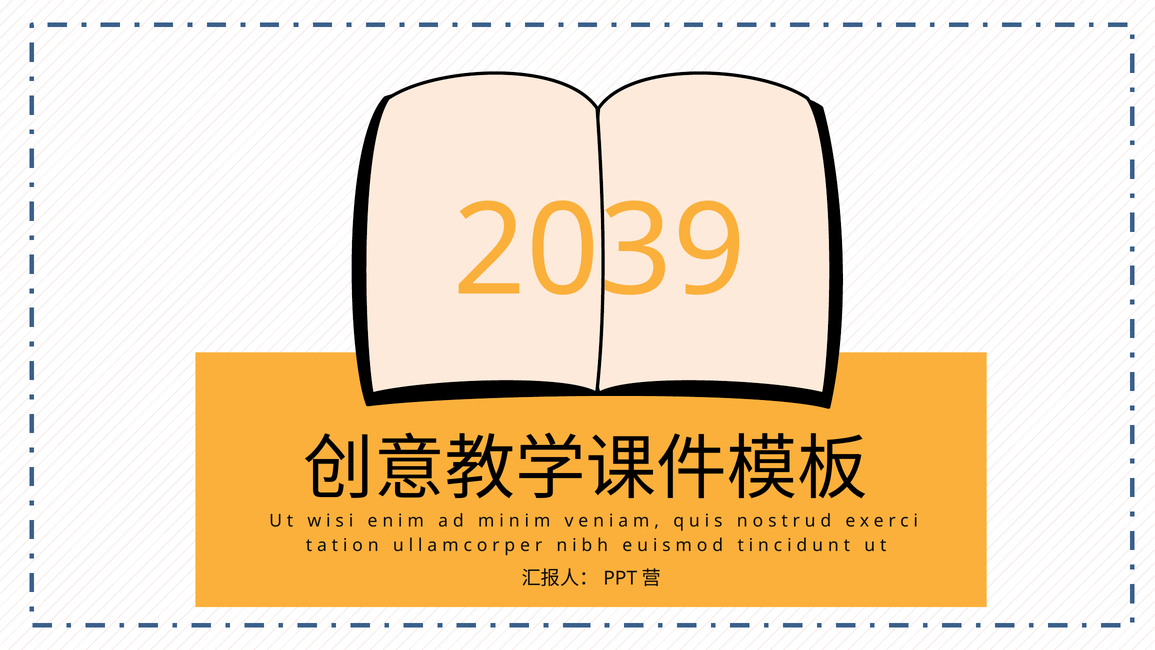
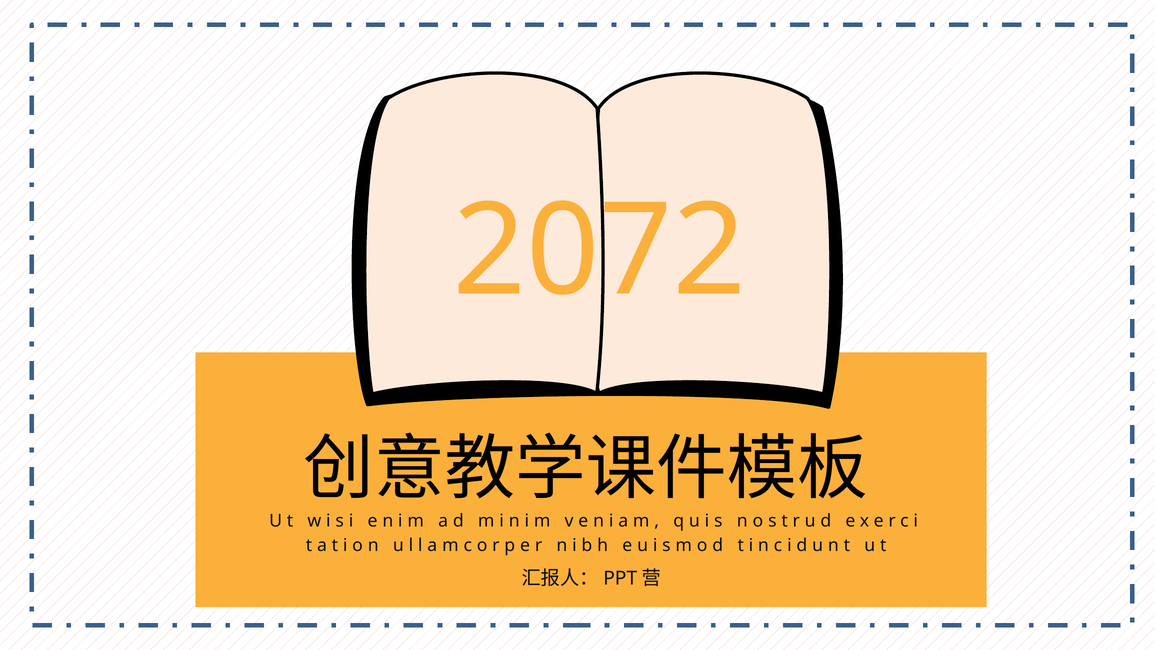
2039: 2039 -> 2072
